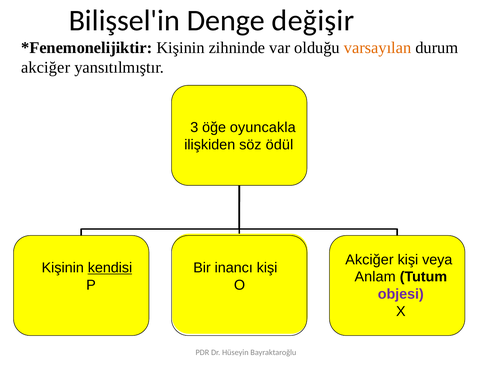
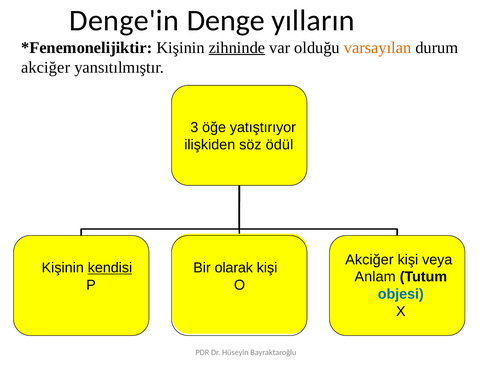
Bilişsel'in: Bilişsel'in -> Denge'in
değişir: değişir -> yılların
zihninde underline: none -> present
oyuncakla: oyuncakla -> yatıştırıyor
inancı: inancı -> olarak
objesi colour: purple -> blue
